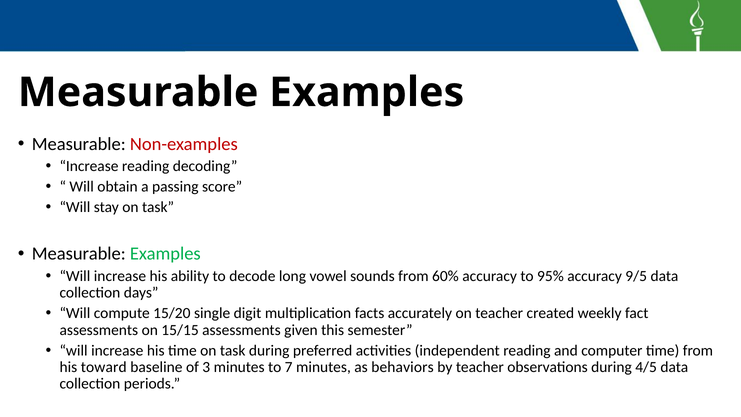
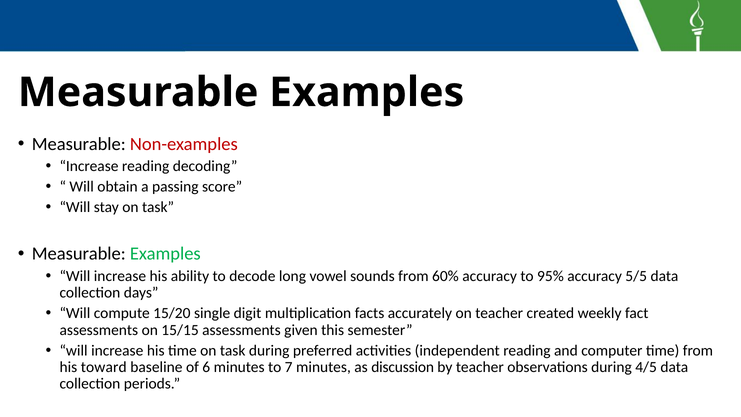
9/5: 9/5 -> 5/5
3: 3 -> 6
behaviors: behaviors -> discussion
